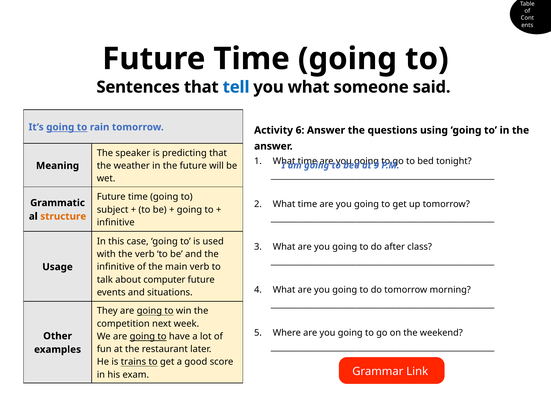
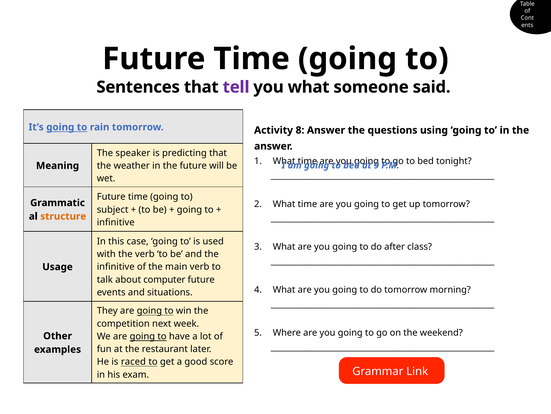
tell colour: blue -> purple
6: 6 -> 8
trains: trains -> raced
